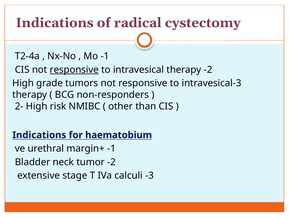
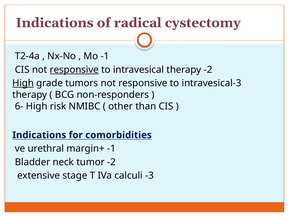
High at (23, 83) underline: none -> present
2-: 2- -> 6-
haematobium: haematobium -> comorbidities
